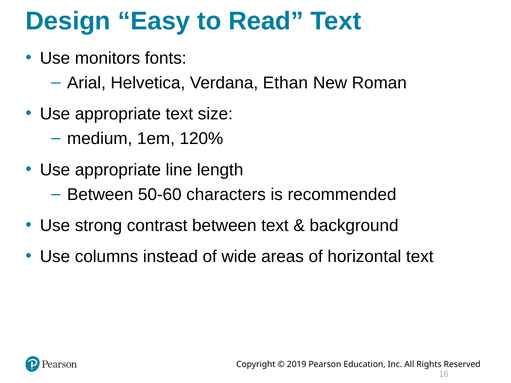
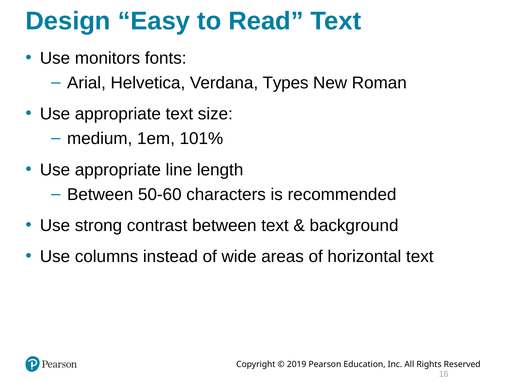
Ethan: Ethan -> Types
120%: 120% -> 101%
